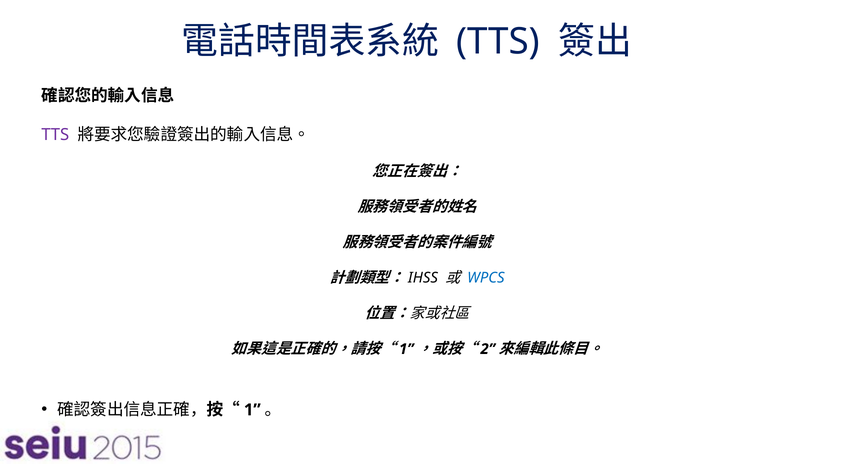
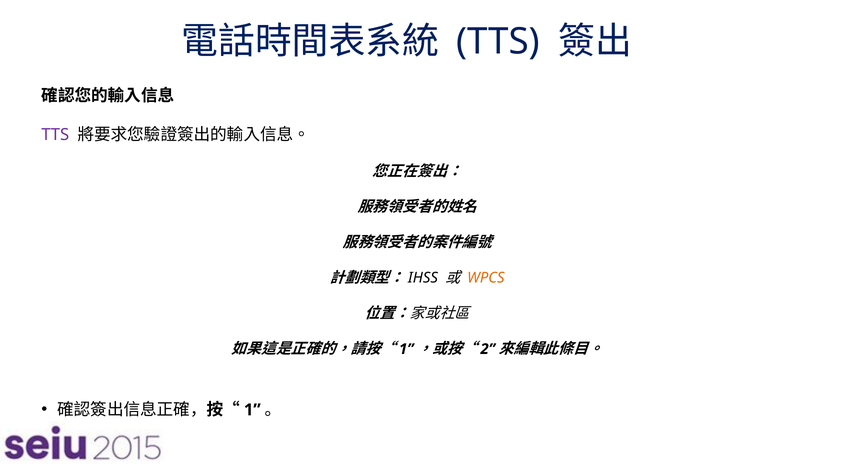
WPCS colour: blue -> orange
